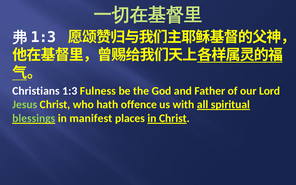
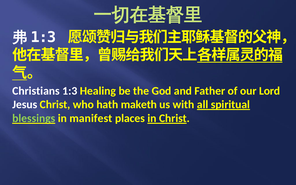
Fulness: Fulness -> Healing
Jesus colour: light green -> white
offence: offence -> maketh
